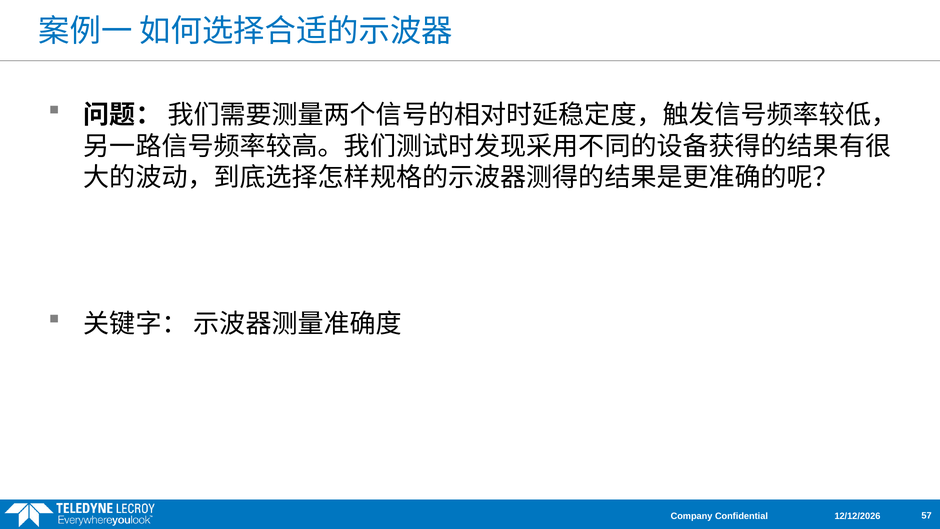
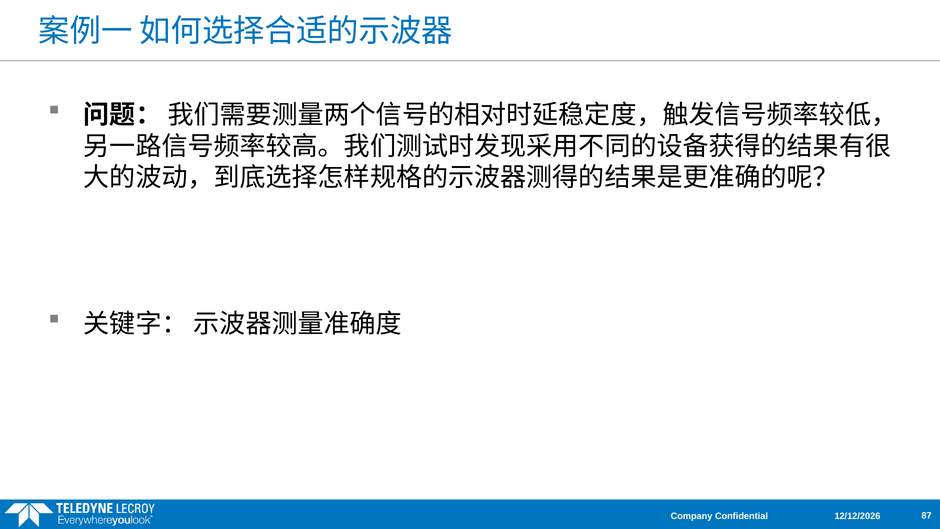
57: 57 -> 87
